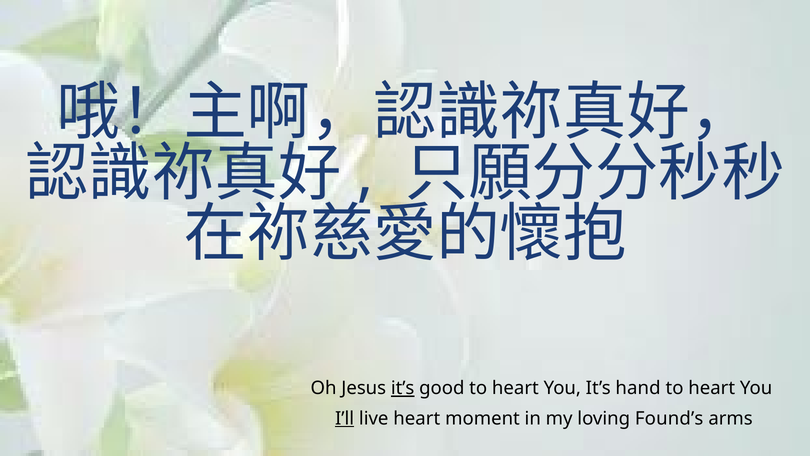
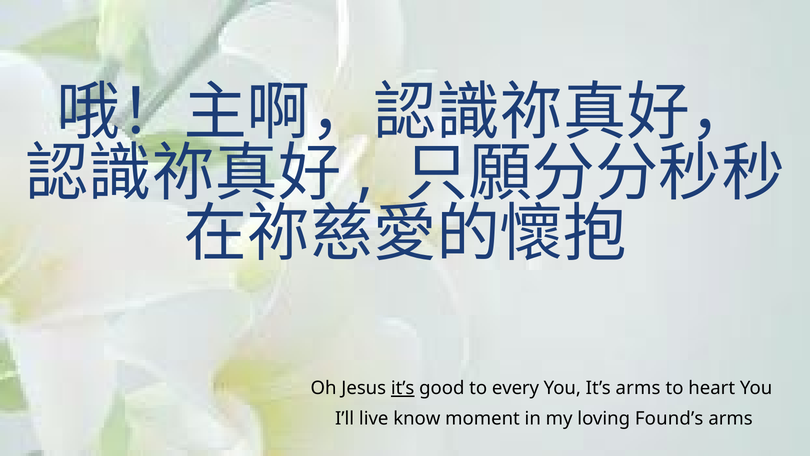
good to heart: heart -> every
It’s hand: hand -> arms
I’ll underline: present -> none
live heart: heart -> know
